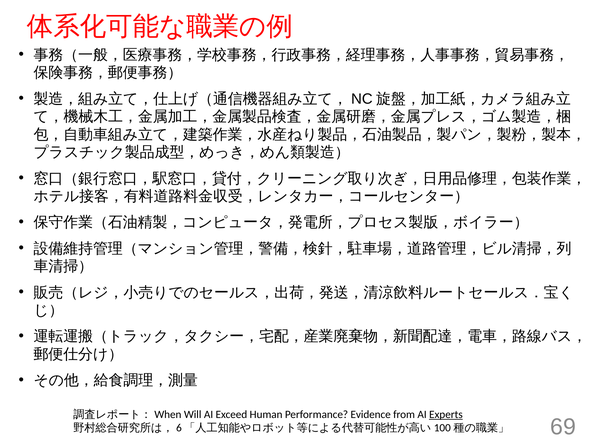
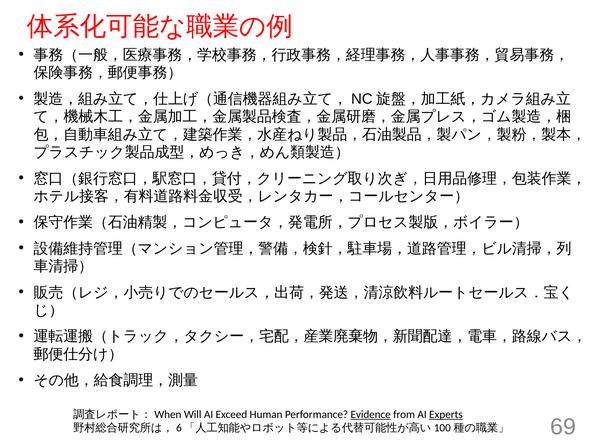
Evidence underline: none -> present
